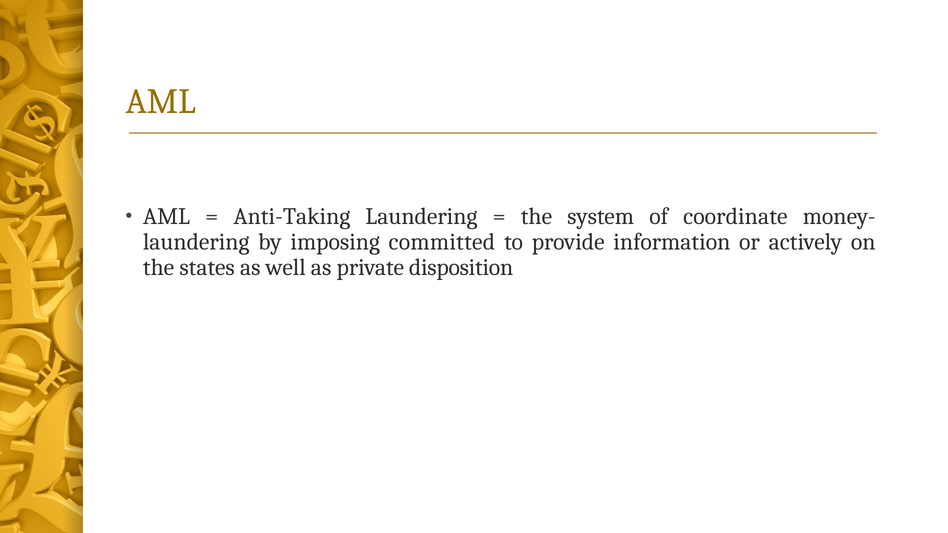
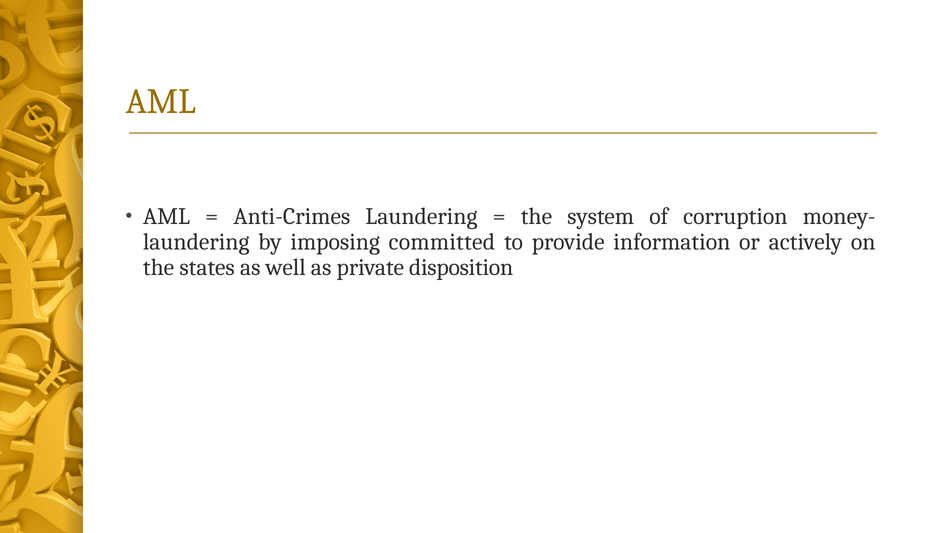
Anti-Taking: Anti-Taking -> Anti-Crimes
coordinate: coordinate -> corruption
